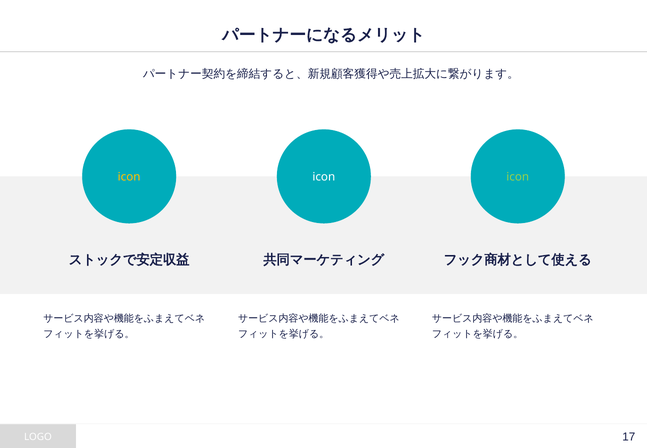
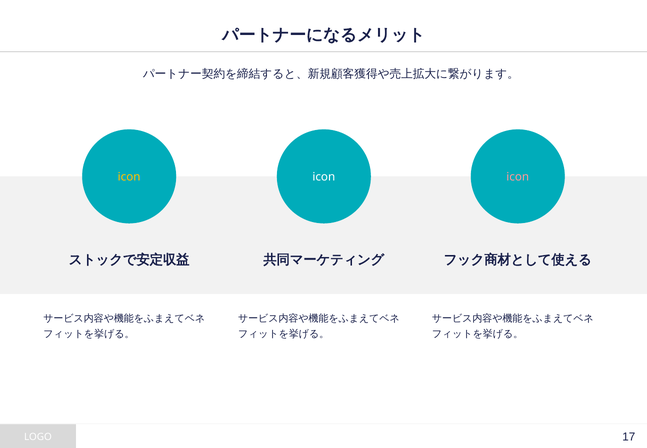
icon at (518, 177) colour: light green -> pink
